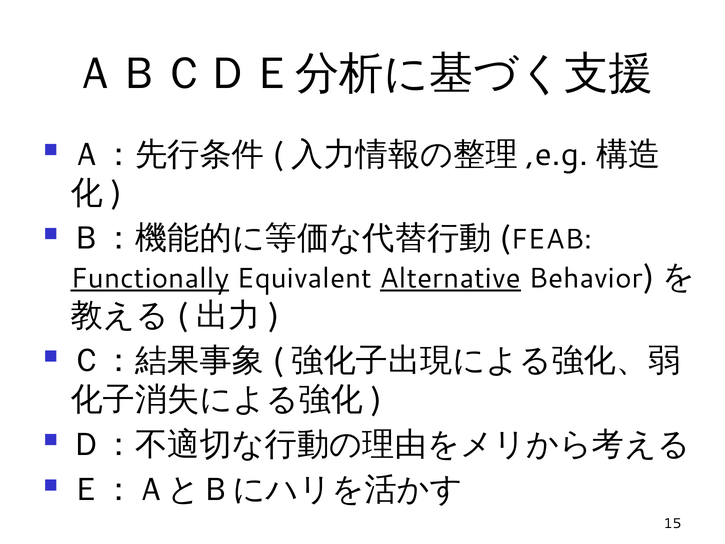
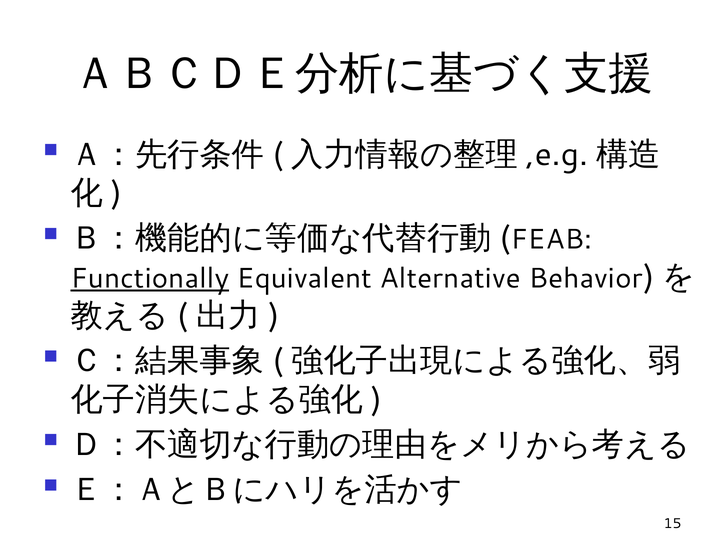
Alternative underline: present -> none
